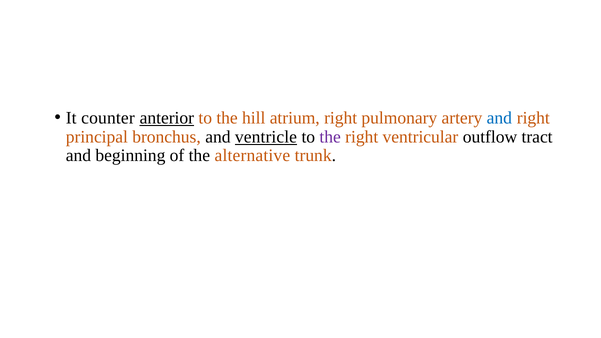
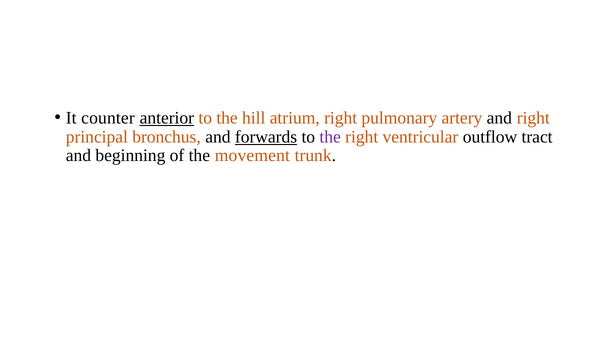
and at (499, 118) colour: blue -> black
ventricle: ventricle -> forwards
alternative: alternative -> movement
